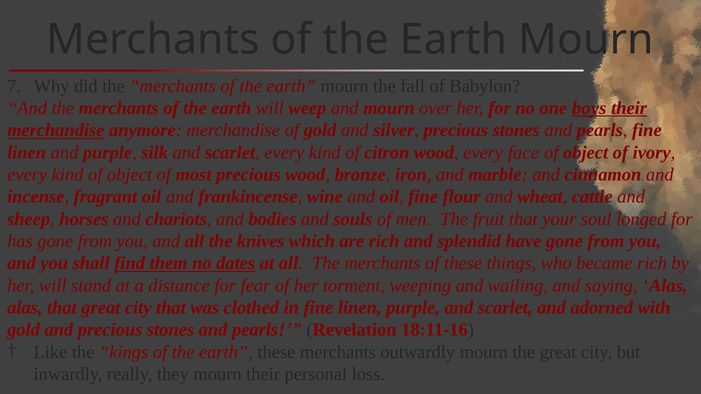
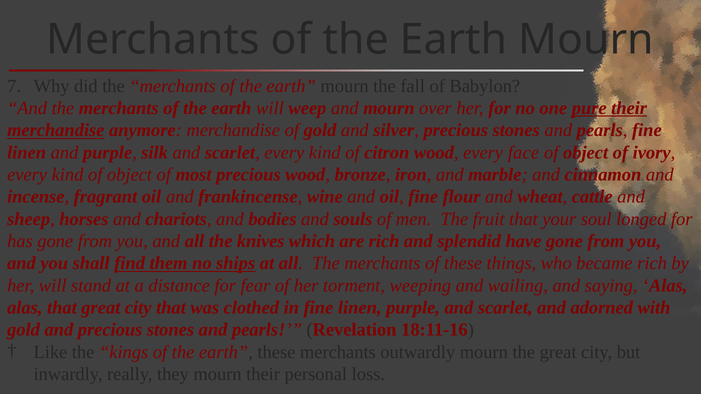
boys: boys -> pure
dates: dates -> ships
